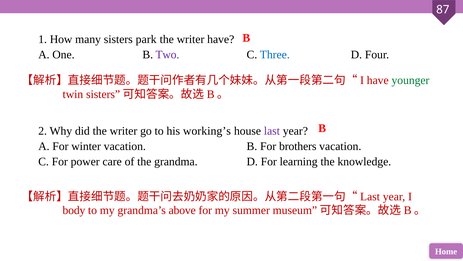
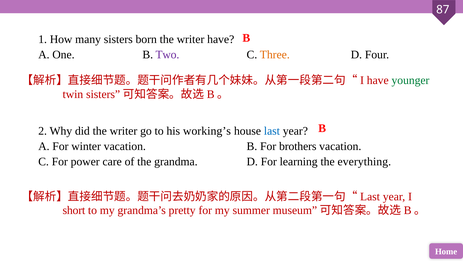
park: park -> born
Three colour: blue -> orange
last colour: purple -> blue
knowledge: knowledge -> everything
body: body -> short
above: above -> pretty
